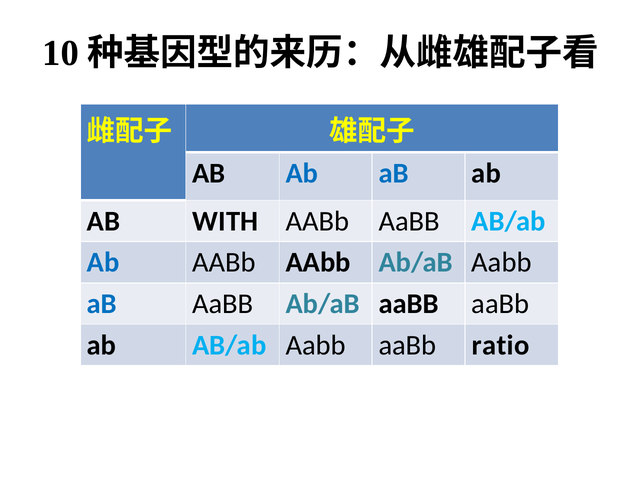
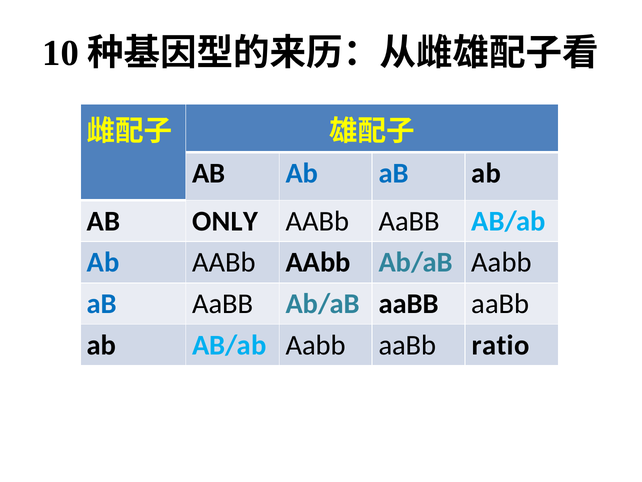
WITH: WITH -> ONLY
